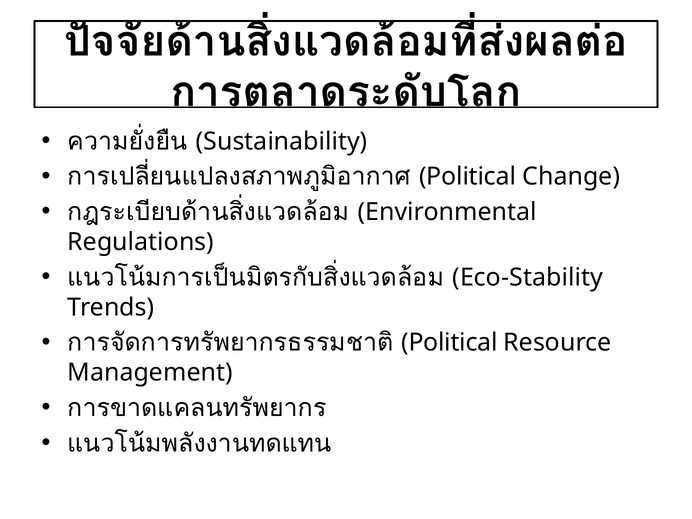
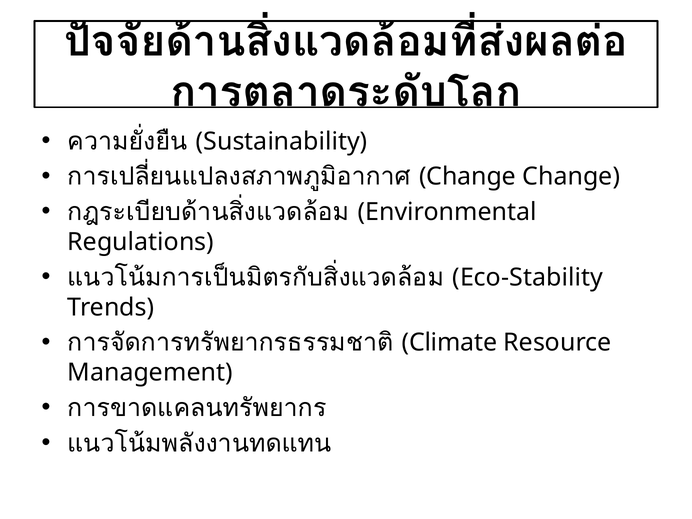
Political at (468, 177): Political -> Change
Political at (449, 343): Political -> Climate
